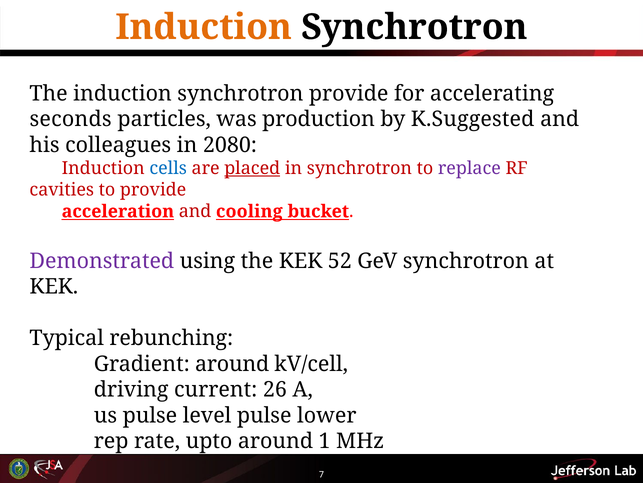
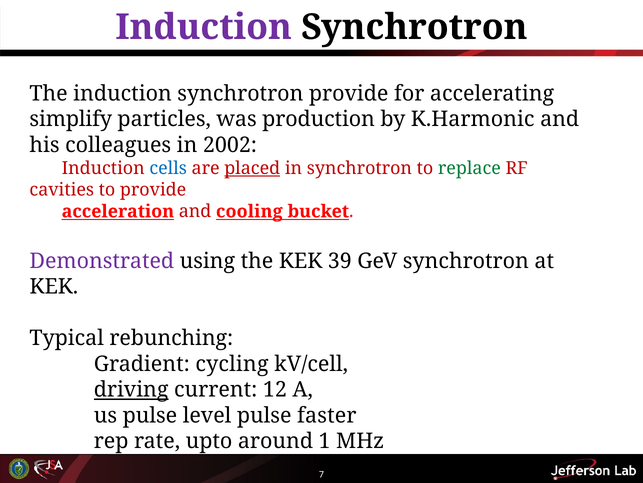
Induction at (204, 27) colour: orange -> purple
seconds: seconds -> simplify
K.Suggested: K.Suggested -> K.Harmonic
2080: 2080 -> 2002
replace colour: purple -> green
52: 52 -> 39
Gradient around: around -> cycling
driving underline: none -> present
26: 26 -> 12
lower: lower -> faster
